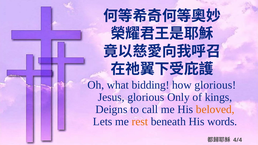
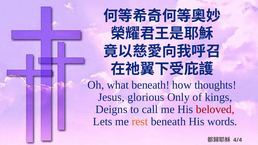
what bidding: bidding -> beneath
how glorious: glorious -> thoughts
beloved colour: orange -> red
